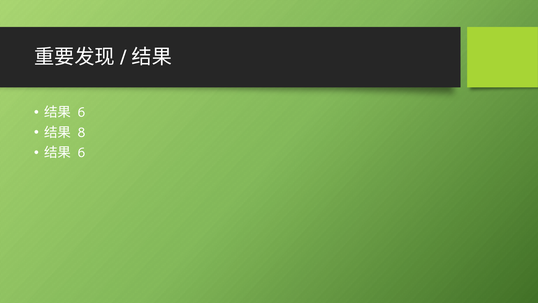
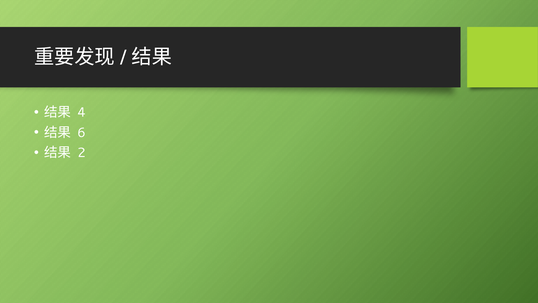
6 at (82, 112): 6 -> 4
8: 8 -> 6
6 at (82, 153): 6 -> 2
